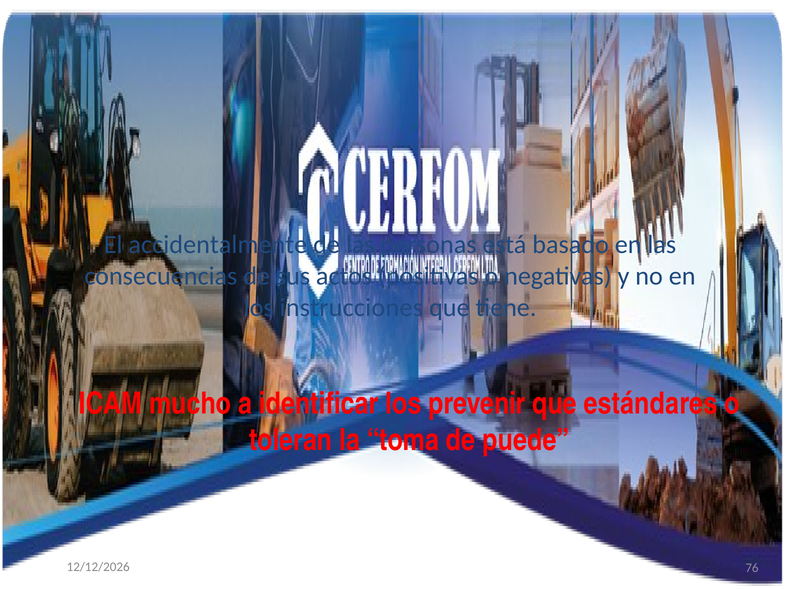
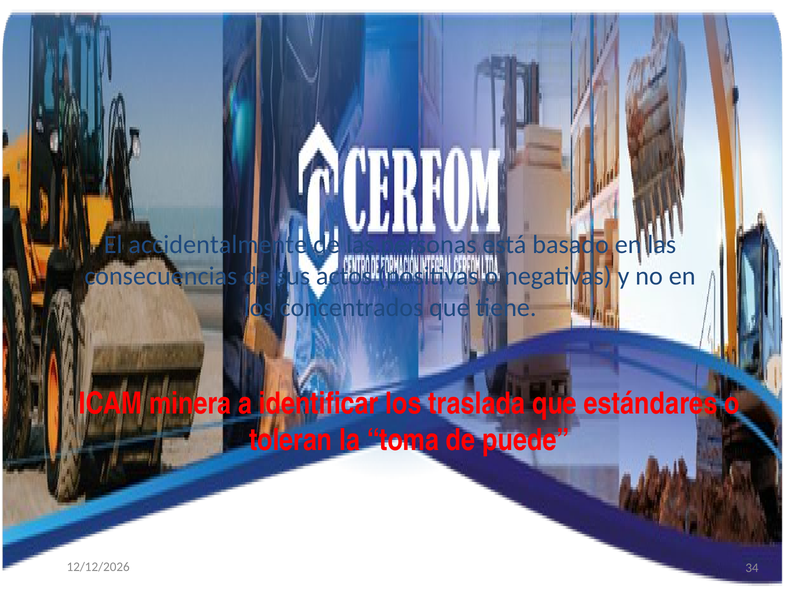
instrucciones: instrucciones -> concentrados
mucho: mucho -> minera
prevenir: prevenir -> traslada
76: 76 -> 34
